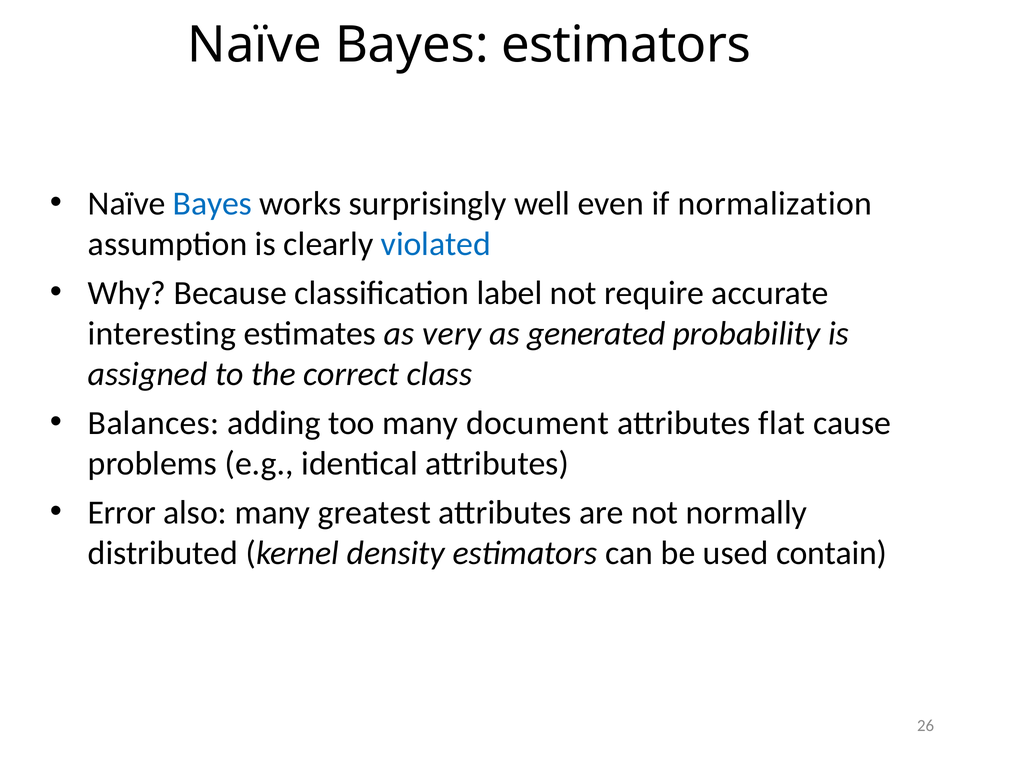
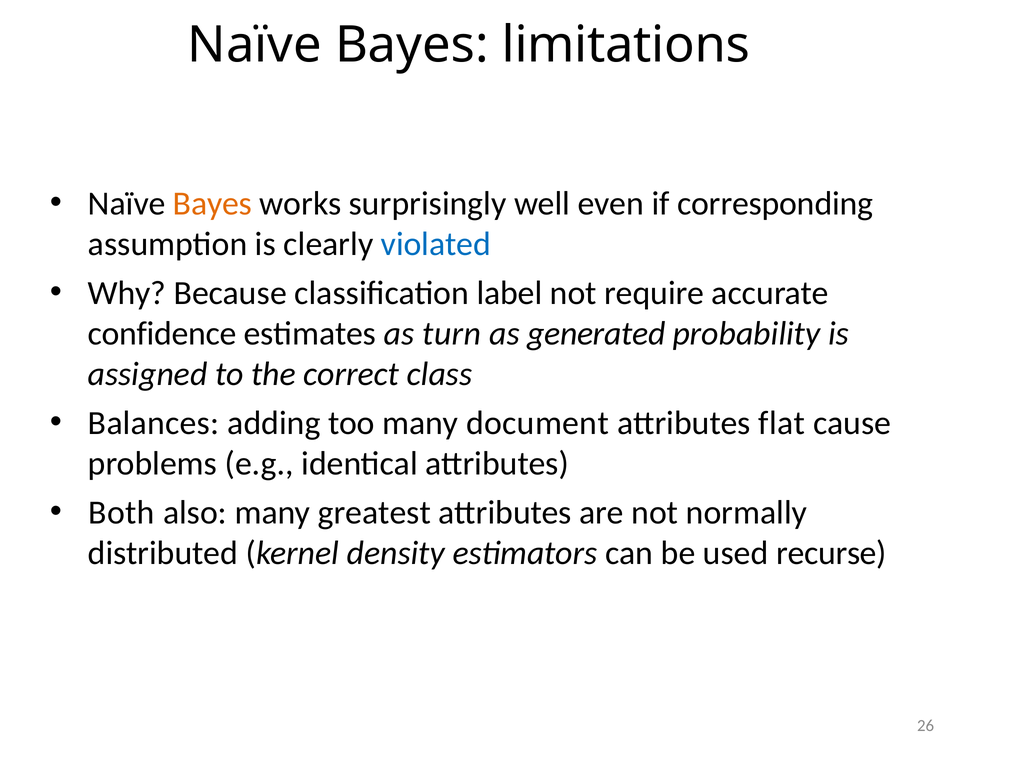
Bayes estimators: estimators -> limitations
Bayes at (212, 204) colour: blue -> orange
normalization: normalization -> corresponding
interesting: interesting -> confidence
very: very -> turn
Error: Error -> Both
contain: contain -> recurse
